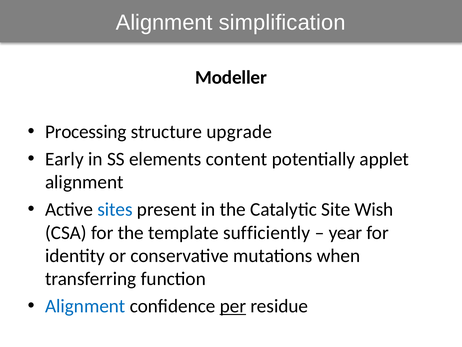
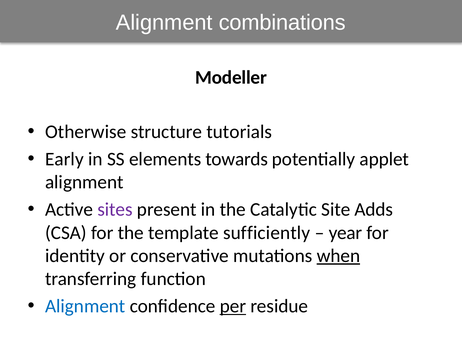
simplification: simplification -> combinations
Processing: Processing -> Otherwise
upgrade: upgrade -> tutorials
content: content -> towards
sites colour: blue -> purple
Wish: Wish -> Adds
when underline: none -> present
